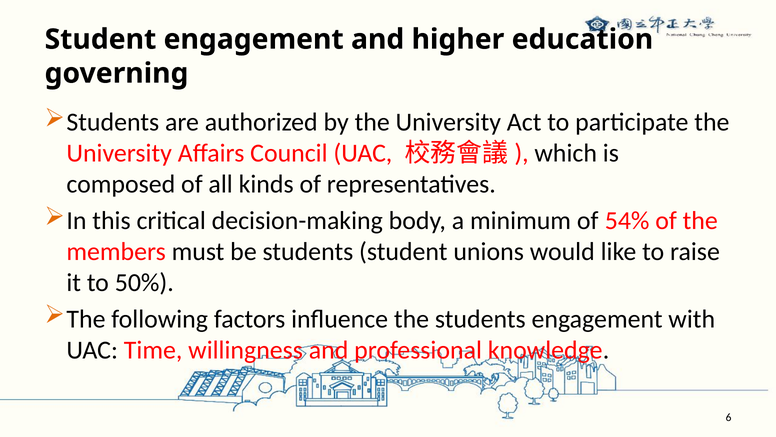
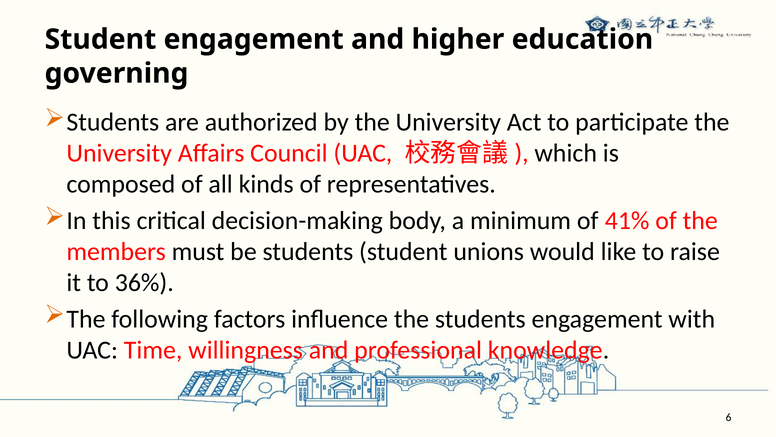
54%: 54% -> 41%
50%: 50% -> 36%
